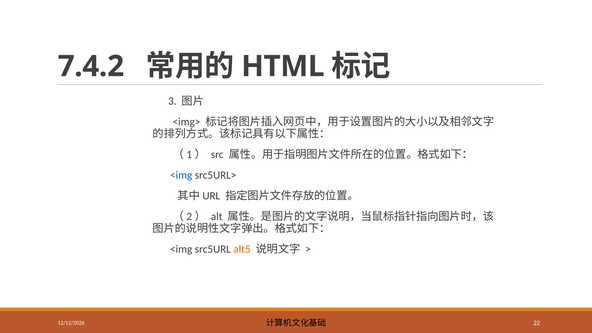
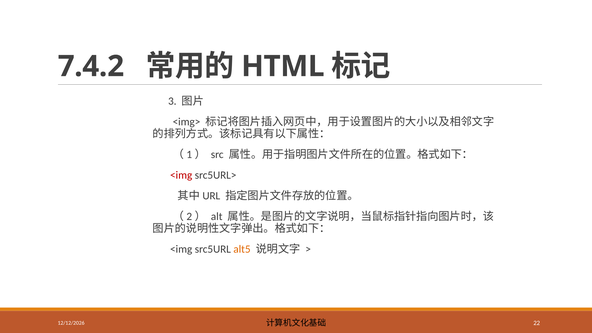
<img at (181, 175) colour: blue -> red
